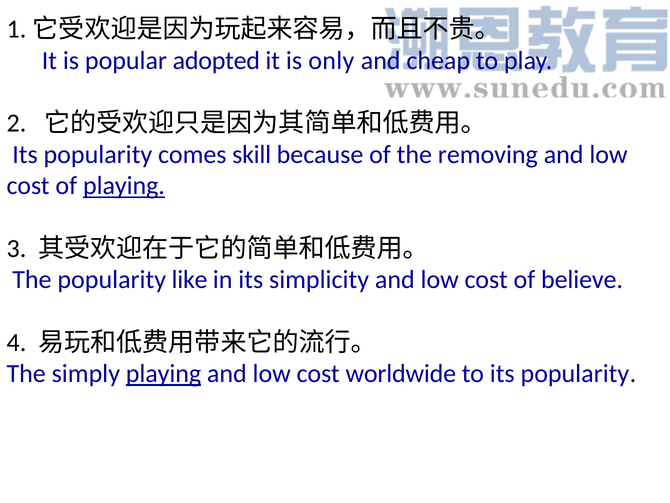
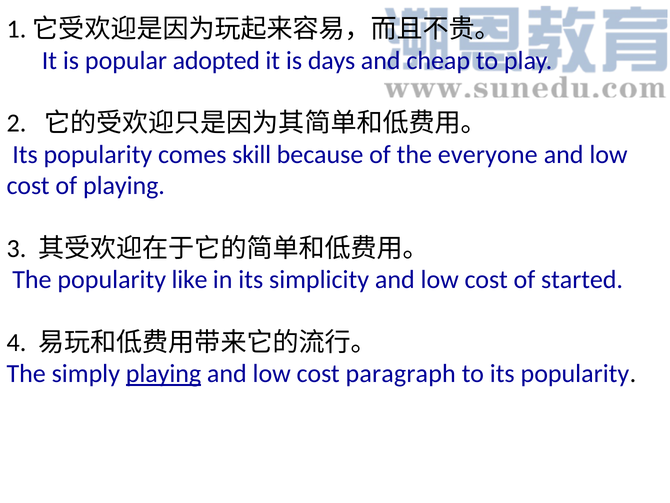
only: only -> days
removing: removing -> everyone
playing at (124, 186) underline: present -> none
believe: believe -> started
worldwide: worldwide -> paragraph
